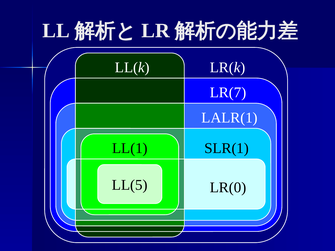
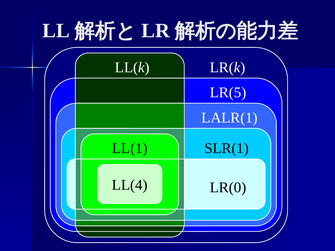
LR(7: LR(7 -> LR(5
LL(5: LL(5 -> LL(4
